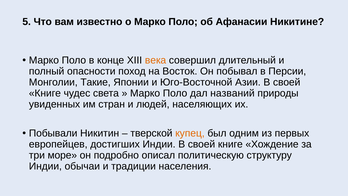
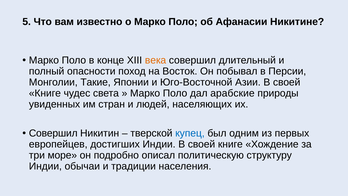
названий: названий -> арабские
Побывали at (53, 133): Побывали -> Совершил
купец colour: orange -> blue
